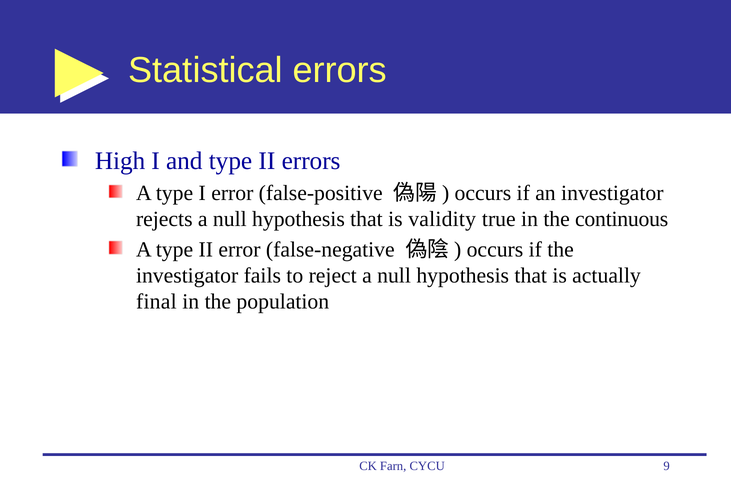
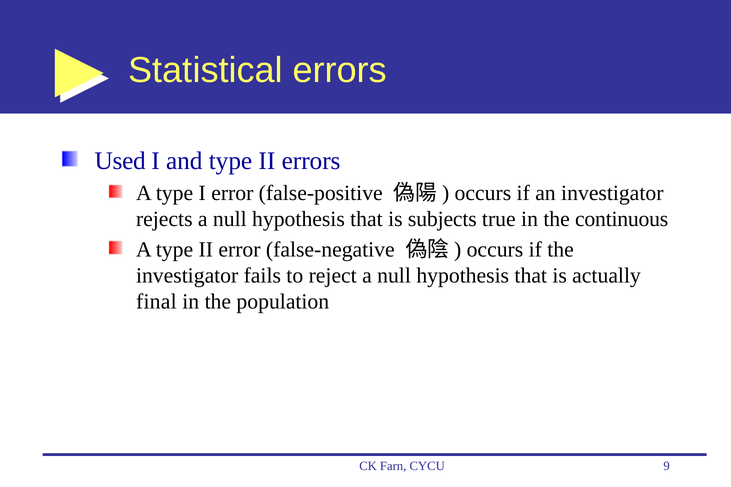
High: High -> Used
validity: validity -> subjects
